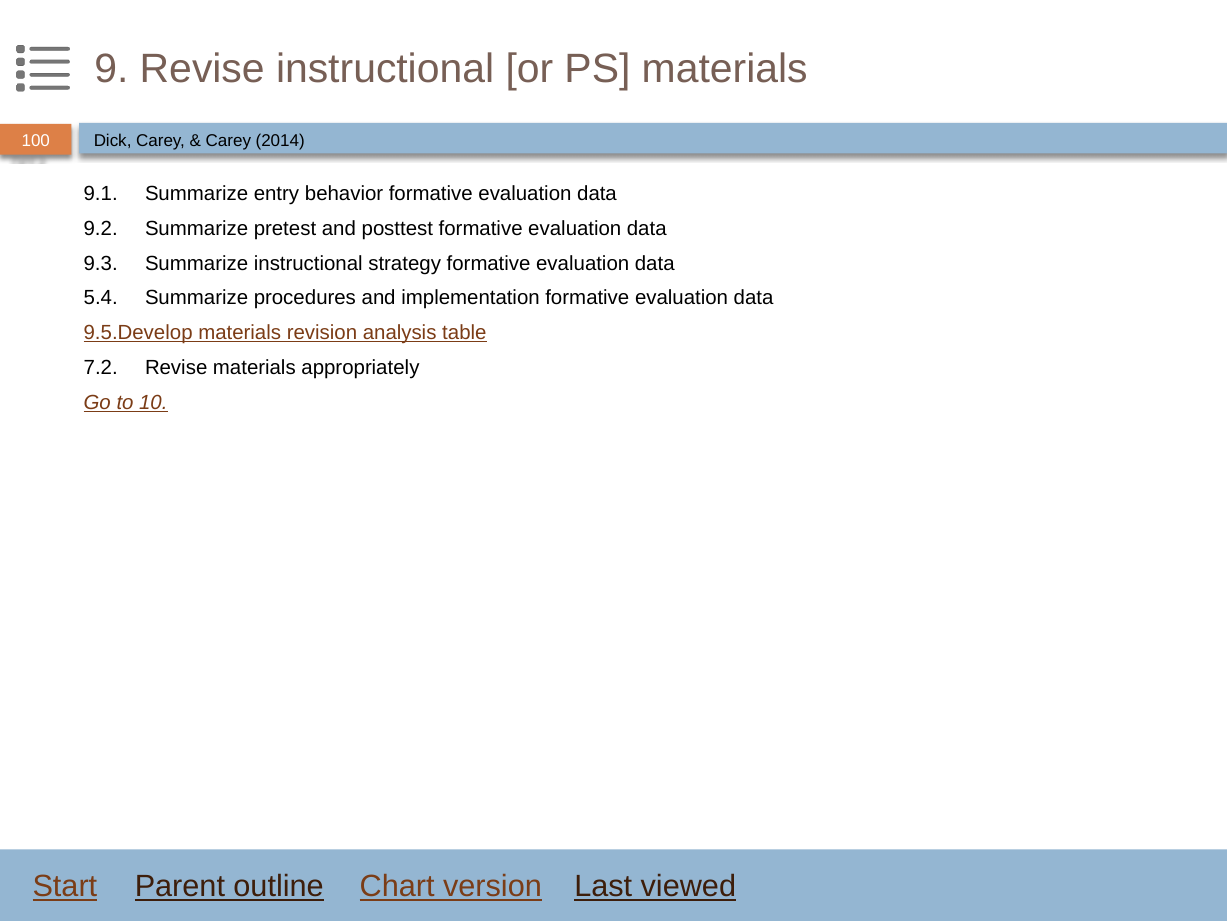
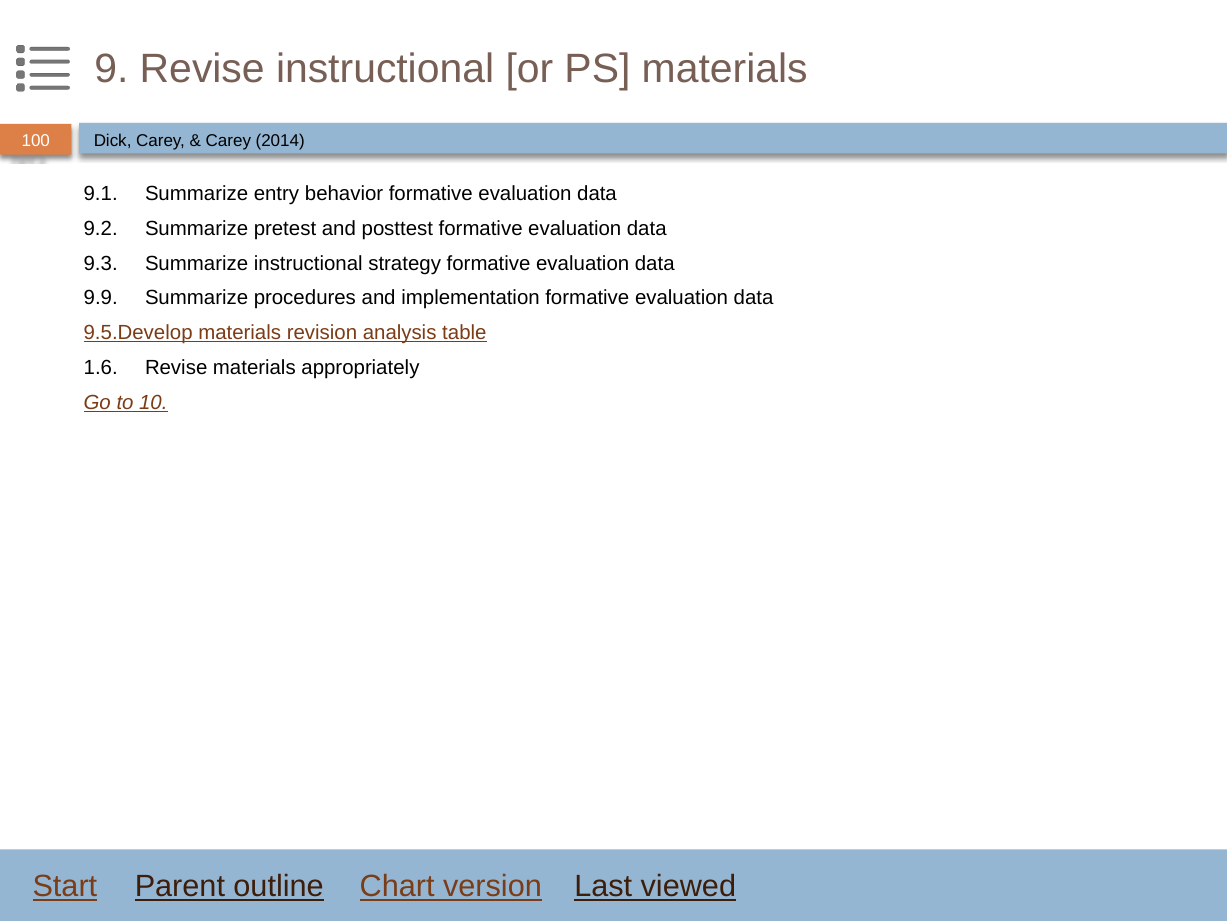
5.4: 5.4 -> 9.9
7.2: 7.2 -> 1.6
